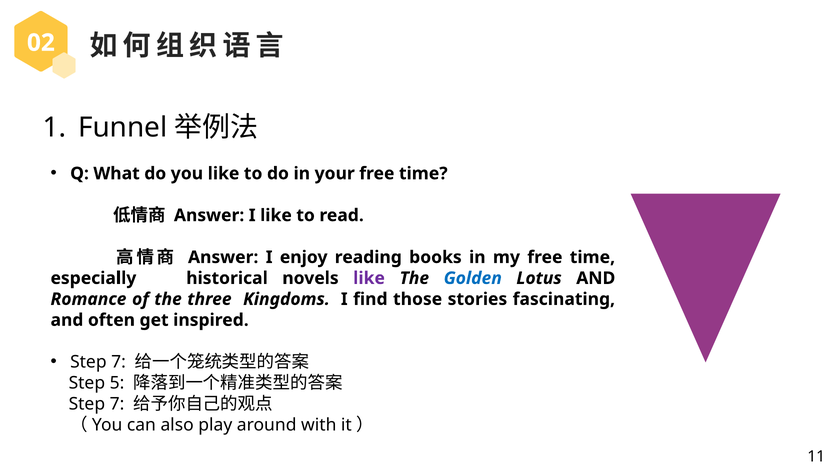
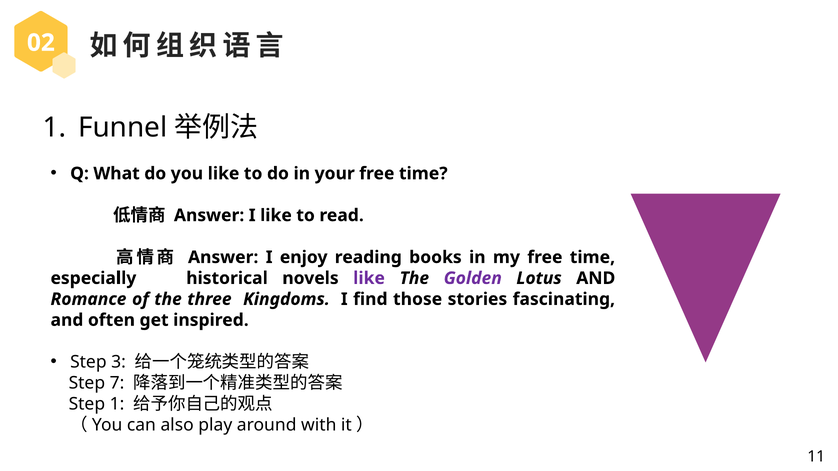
Golden colour: blue -> purple
7 at (119, 362): 7 -> 3
5: 5 -> 7
7 at (117, 404): 7 -> 1
